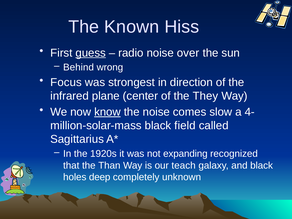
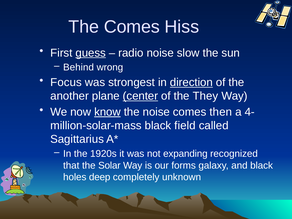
The Known: Known -> Comes
over: over -> slow
direction underline: none -> present
infrared: infrared -> another
center underline: none -> present
slow: slow -> then
Than: Than -> Solar
teach: teach -> forms
